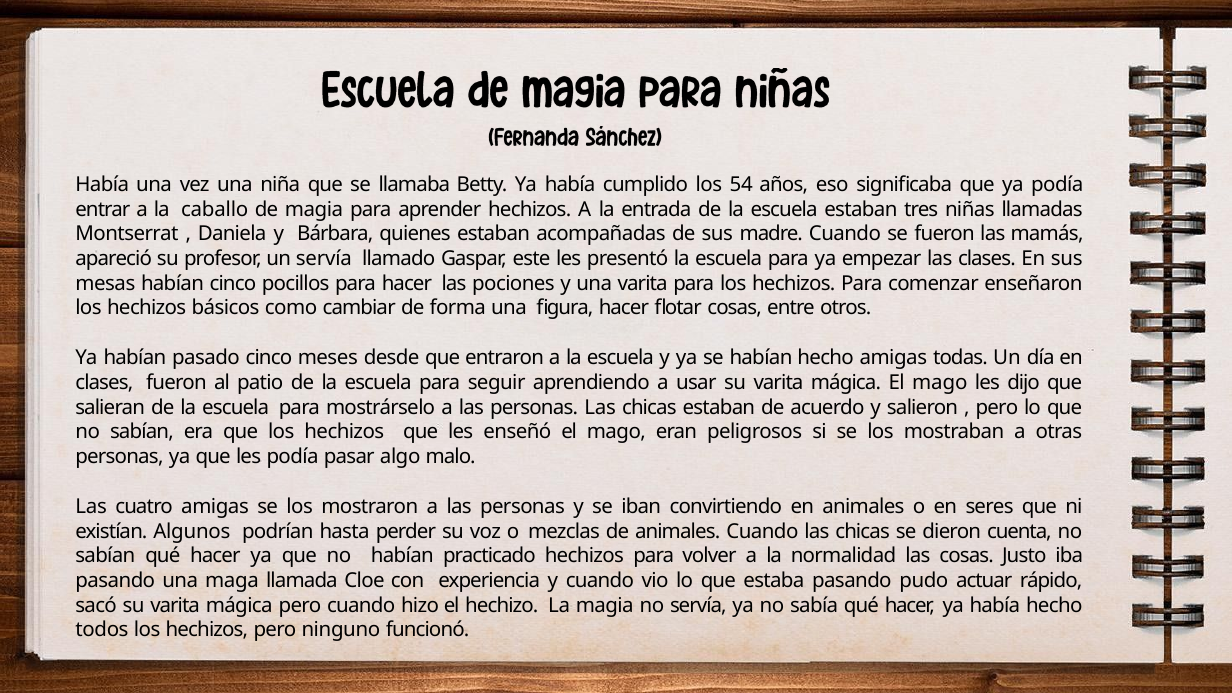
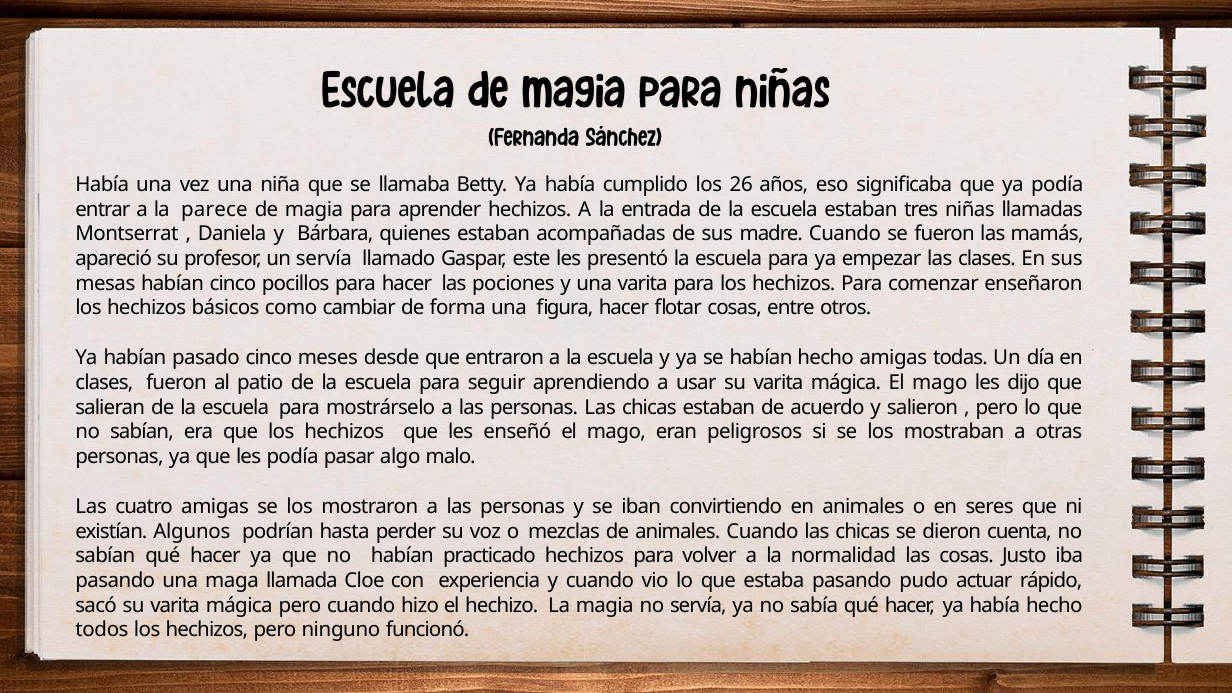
54: 54 -> 26
caballo: caballo -> parece
